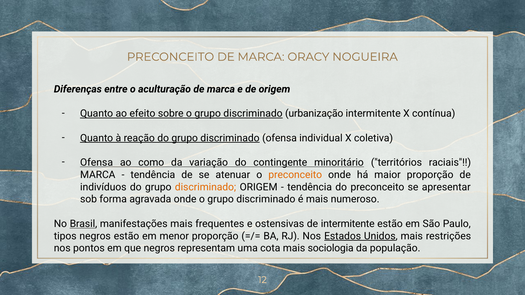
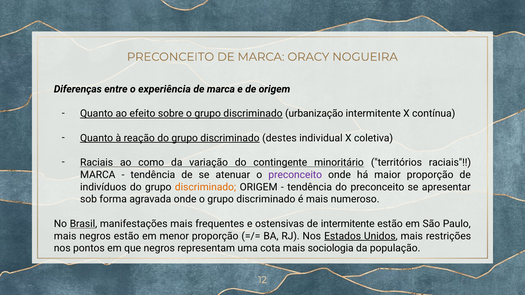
aculturação: aculturação -> experiência
discriminado ofensa: ofensa -> destes
Ofensa at (97, 163): Ofensa -> Raciais
preconceito at (295, 175) colour: orange -> purple
tipos at (65, 236): tipos -> mais
